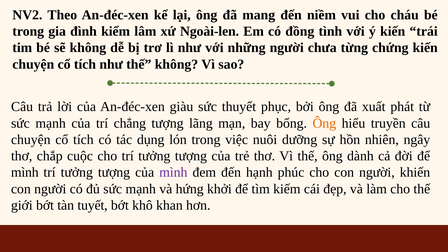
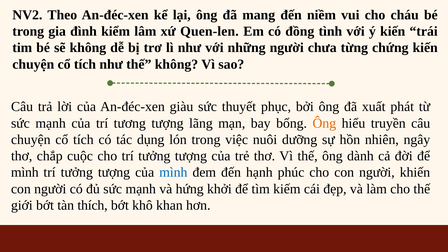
Ngoài-len: Ngoài-len -> Quen-len
chẳng: chẳng -> tương
mình at (173, 172) colour: purple -> blue
tuyết: tuyết -> thích
